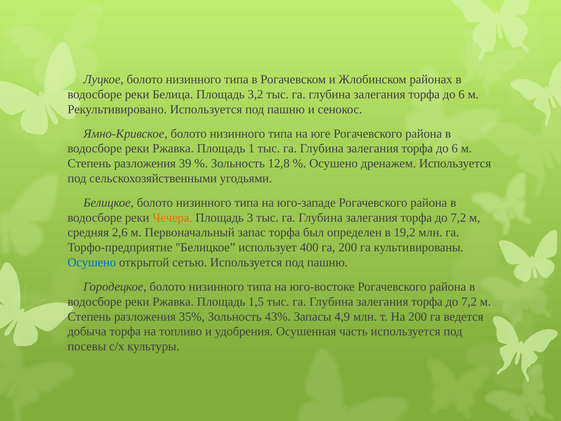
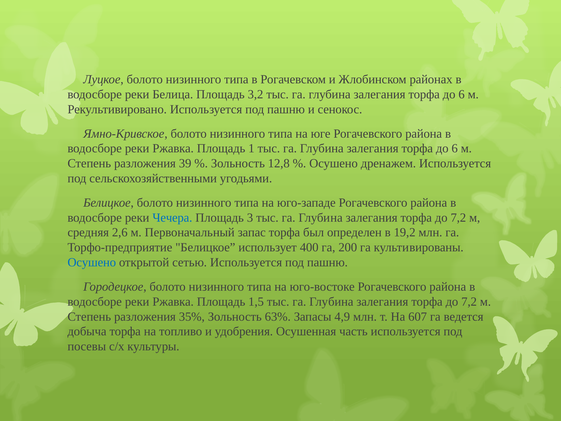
Чечера colour: orange -> blue
43%: 43% -> 63%
На 200: 200 -> 607
